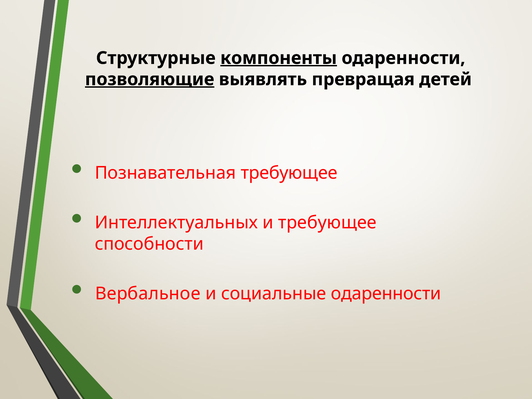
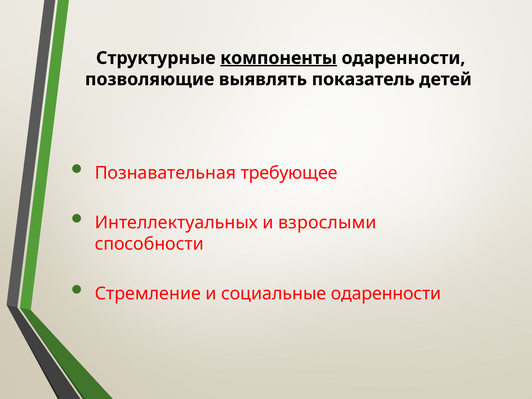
позволяющие underline: present -> none
превращая: превращая -> показатель
и требующее: требующее -> взрослыми
Вербальное: Вербальное -> Стремление
